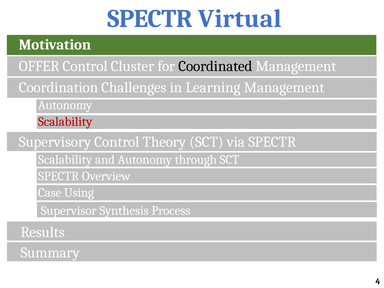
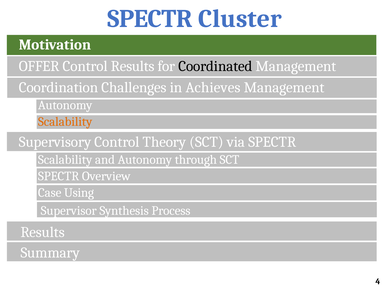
Virtual: Virtual -> Cluster
Control Cluster: Cluster -> Results
Learning: Learning -> Achieves
Scalability at (65, 122) colour: red -> orange
